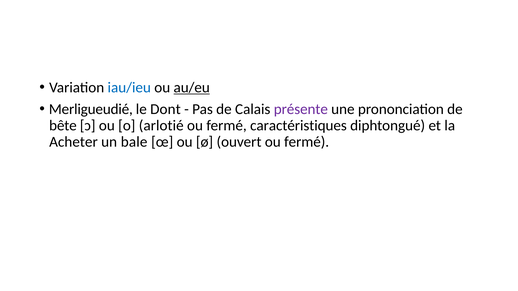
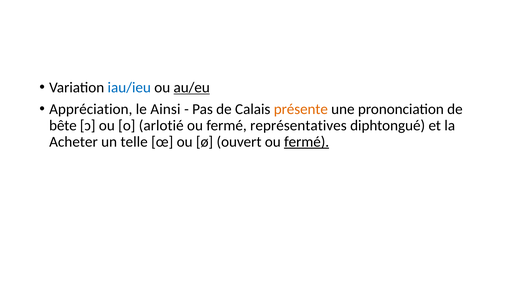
Merligueudié: Merligueudié -> Appréciation
Dont: Dont -> Ainsi
présente colour: purple -> orange
caractéristiques: caractéristiques -> représentatives
bale: bale -> telle
fermé at (307, 142) underline: none -> present
